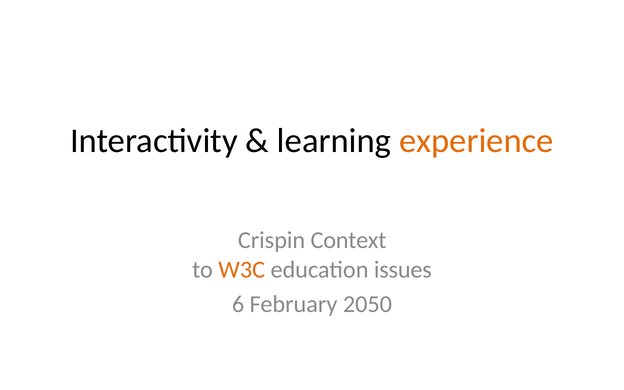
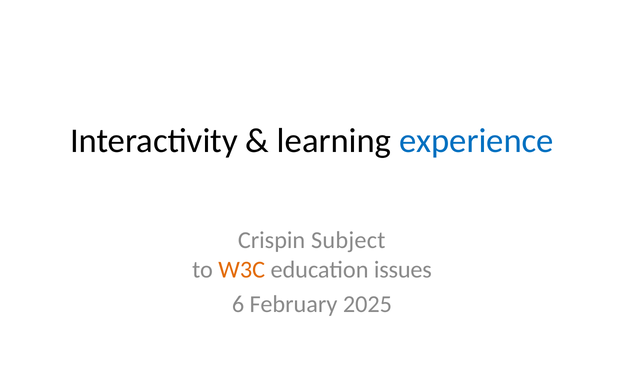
experience colour: orange -> blue
Context: Context -> Subject
2050: 2050 -> 2025
